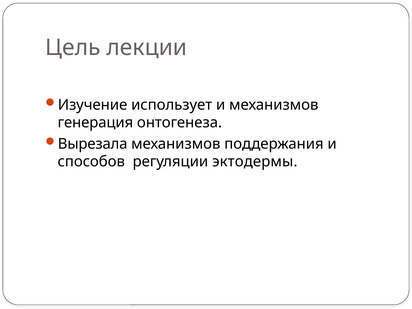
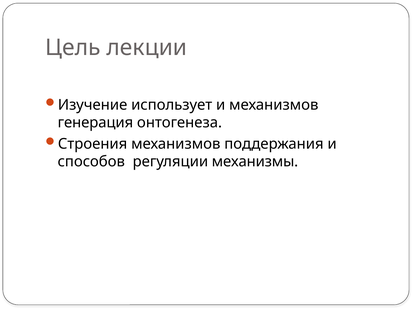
Вырезала: Вырезала -> Строения
эктодермы: эктодермы -> механизмы
